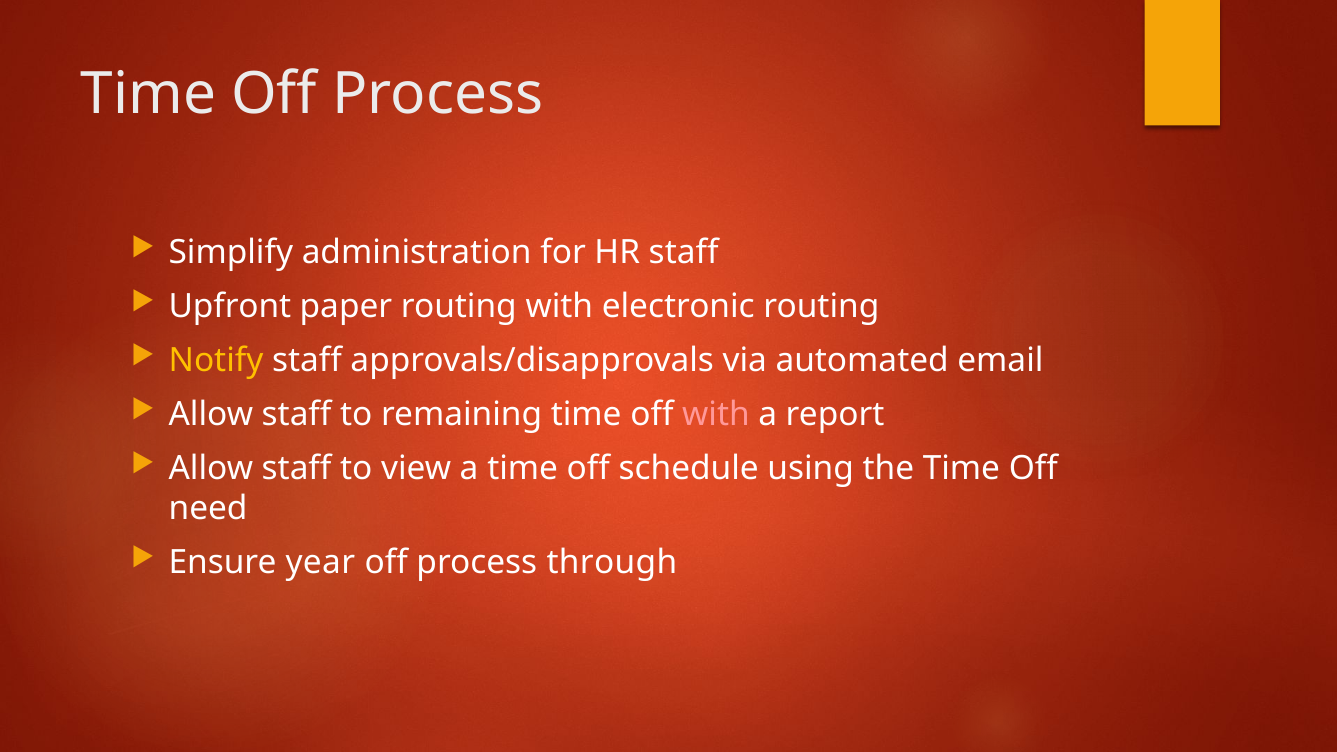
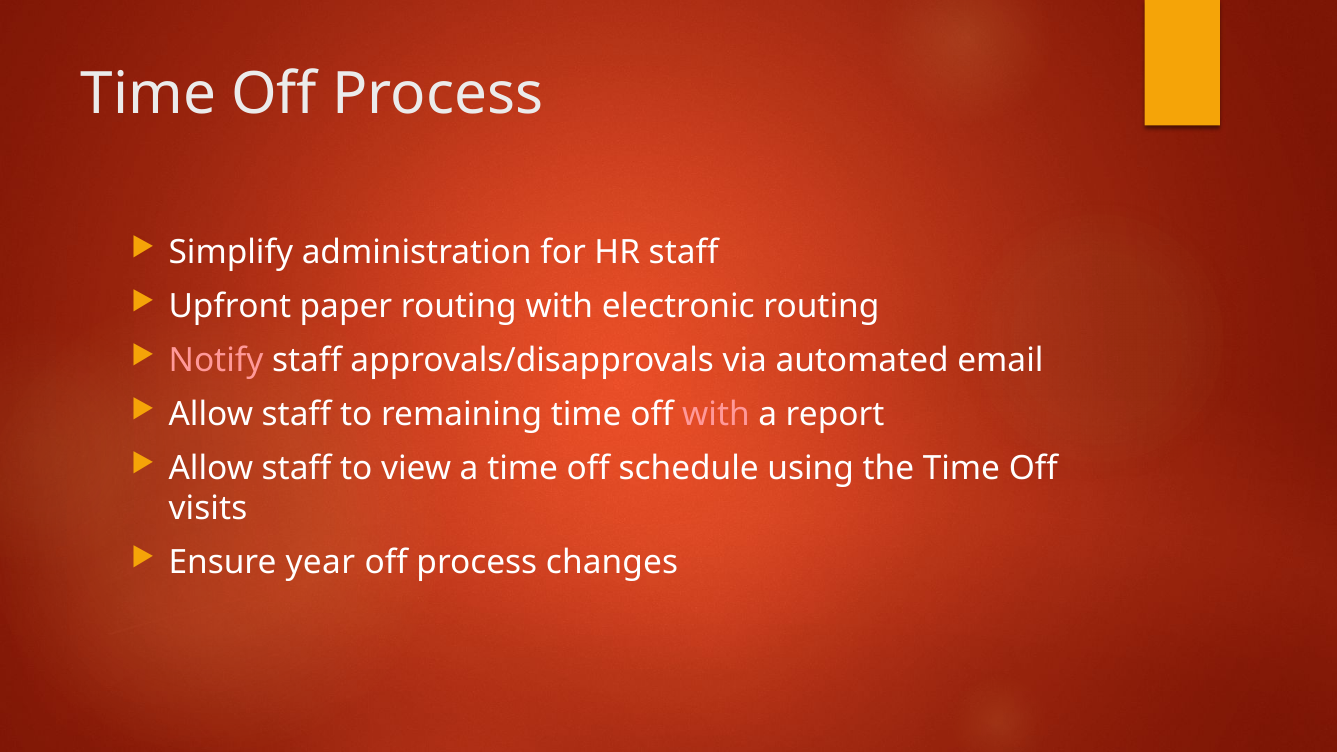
Notify colour: yellow -> pink
need: need -> visits
through: through -> changes
